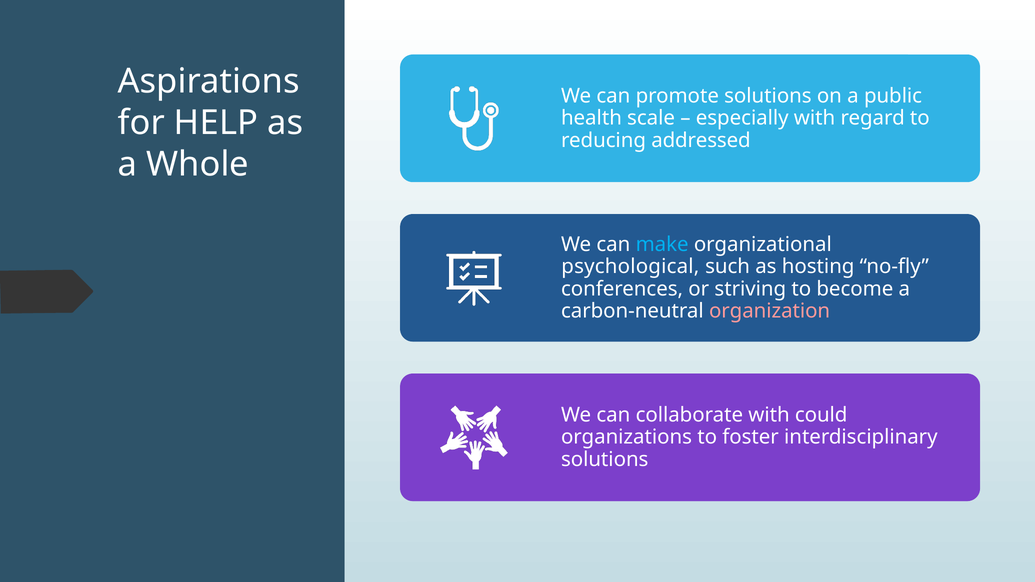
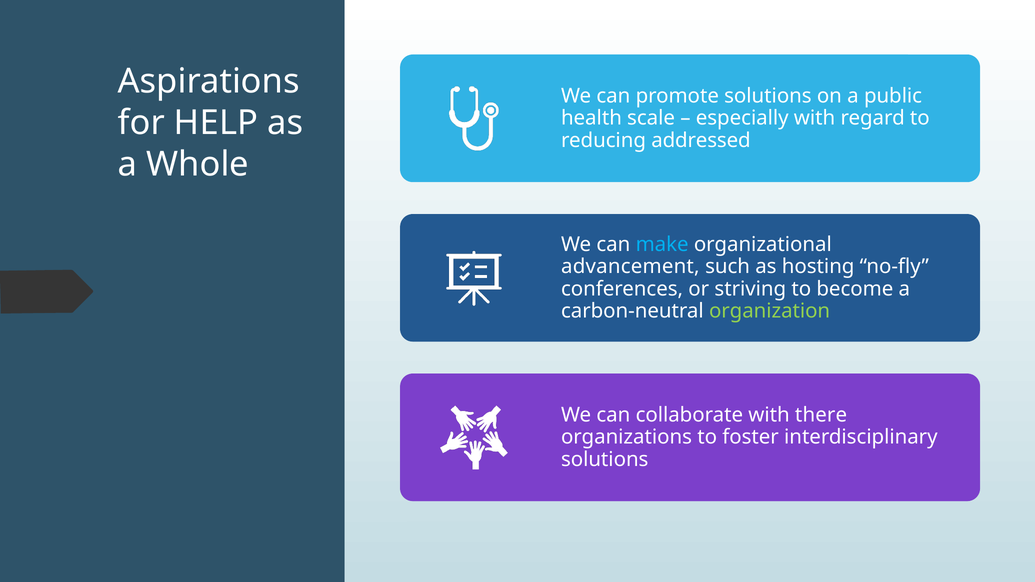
psychological: psychological -> advancement
organization colour: pink -> light green
could: could -> there
